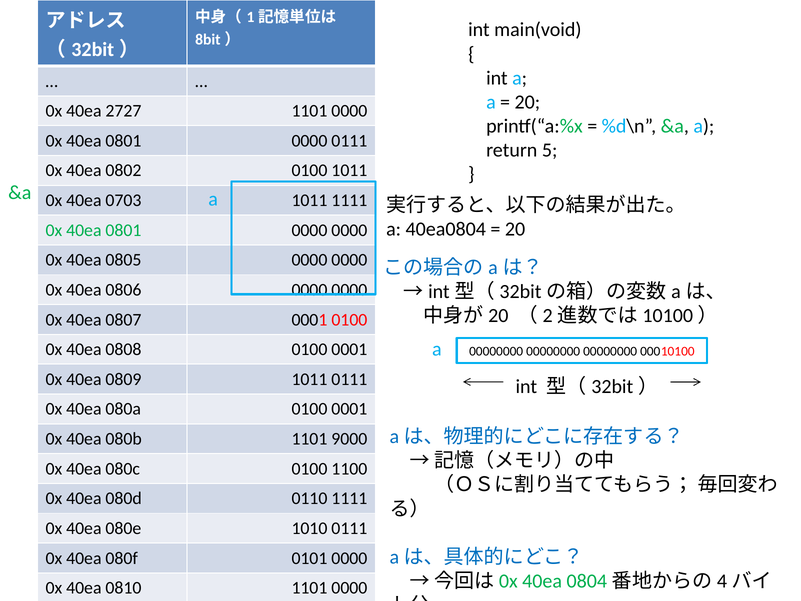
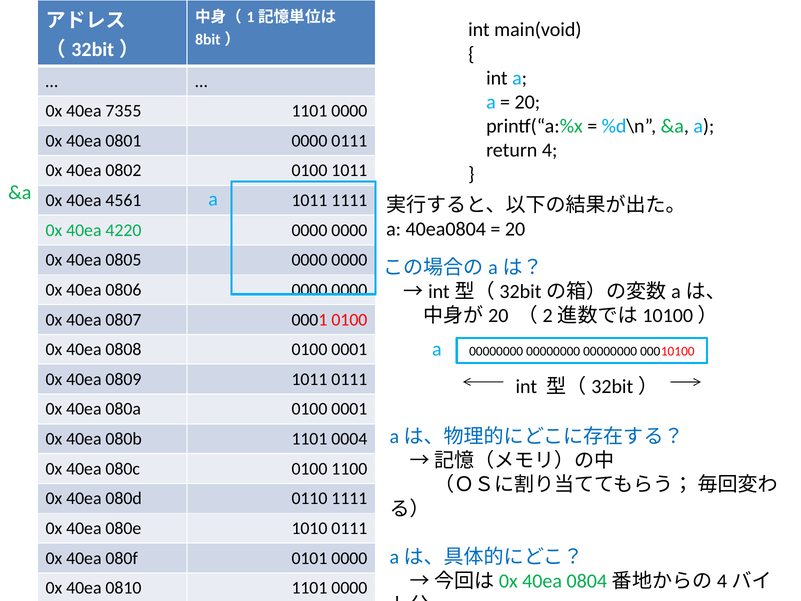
2727: 2727 -> 7355
5: 5 -> 4
0703: 0703 -> 4561
0801 at (123, 230): 0801 -> 4220
9000: 9000 -> 0004
